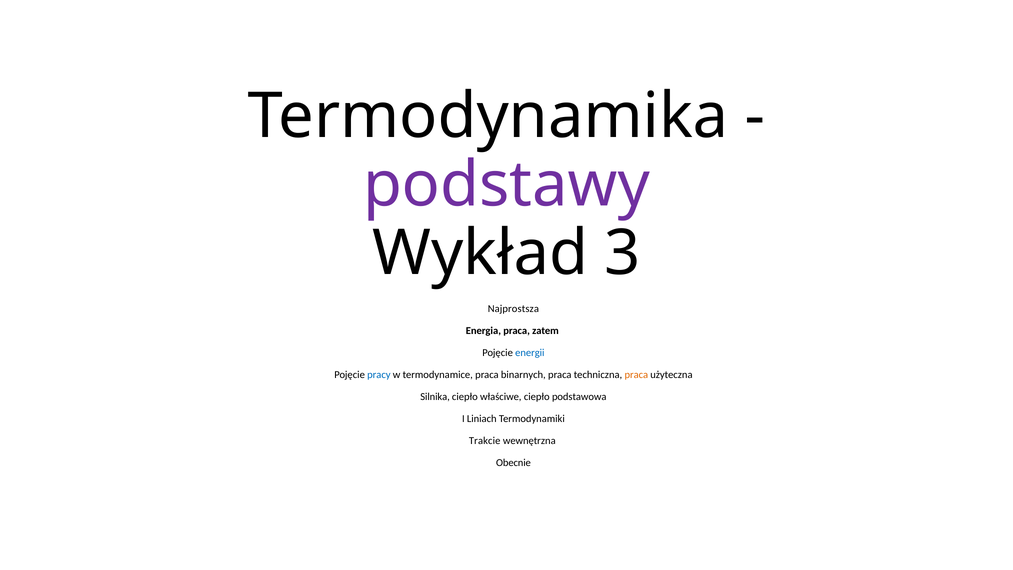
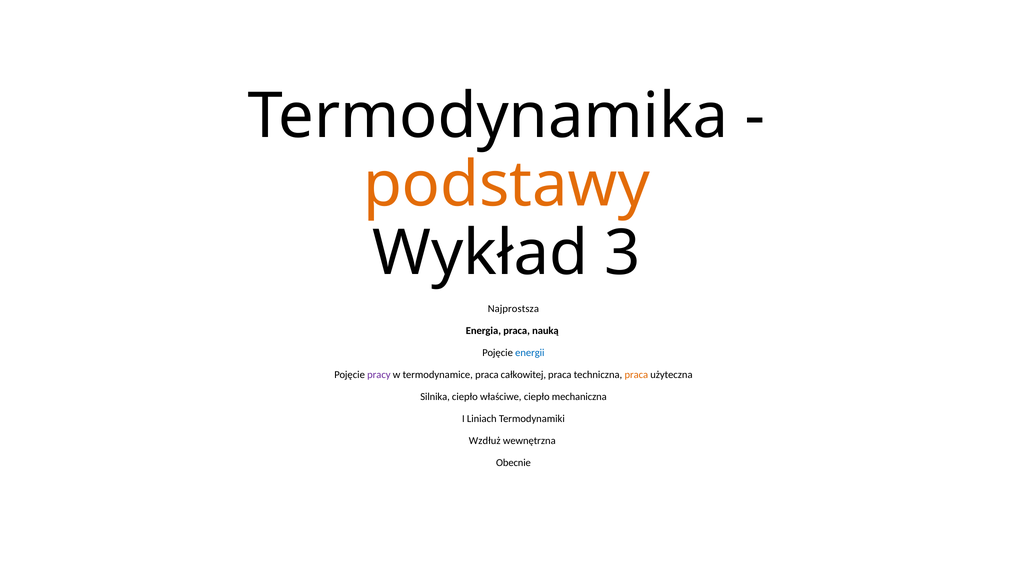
podstawy colour: purple -> orange
zatem: zatem -> nauką
pracy colour: blue -> purple
binarnych: binarnych -> całkowitej
podstawowa: podstawowa -> mechaniczna
Trakcie: Trakcie -> Wzdłuż
